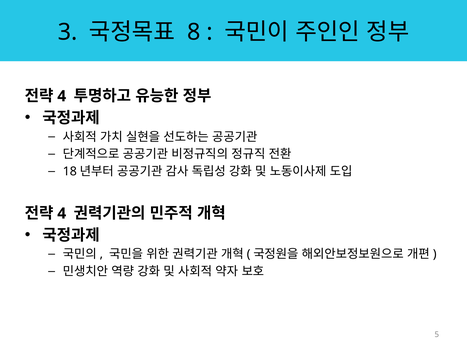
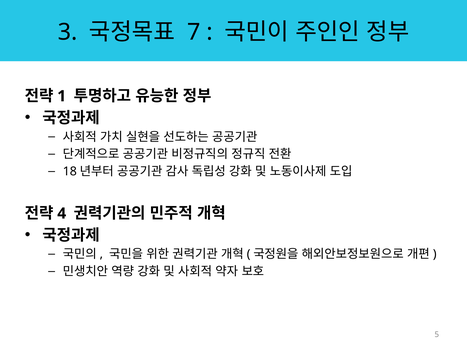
8: 8 -> 7
4 at (62, 96): 4 -> 1
